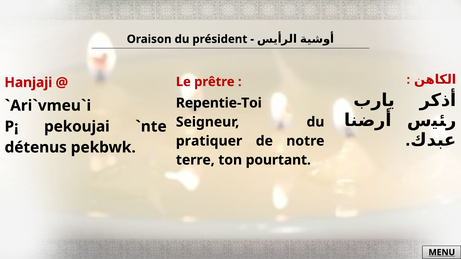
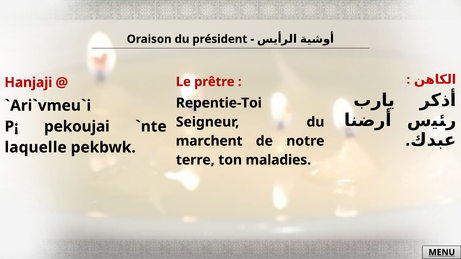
pratiquer: pratiquer -> marchent
détenus: détenus -> laquelle
pourtant: pourtant -> maladies
